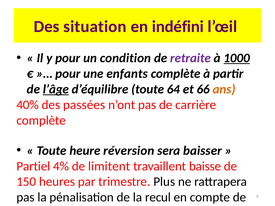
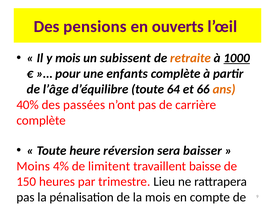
situation: situation -> pensions
indéfini: indéfini -> ouverts
y pour: pour -> mois
condition: condition -> subissent
retraite at (191, 58) colour: purple -> orange
l’âge at (56, 89) underline: present -> none
Partiel: Partiel -> Moins
trimestre Plus: Plus -> Lieu
la recul: recul -> mois
